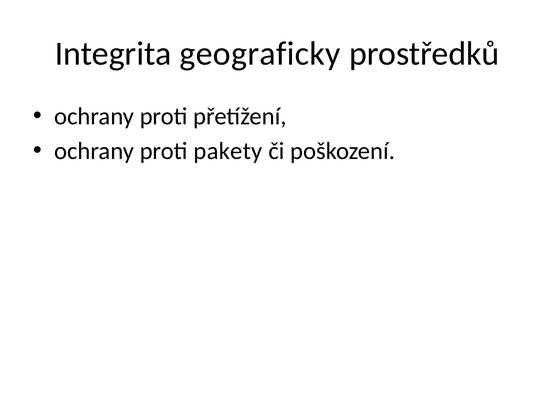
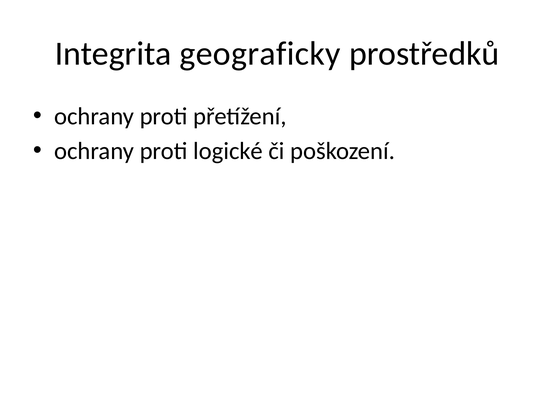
pakety: pakety -> logické
